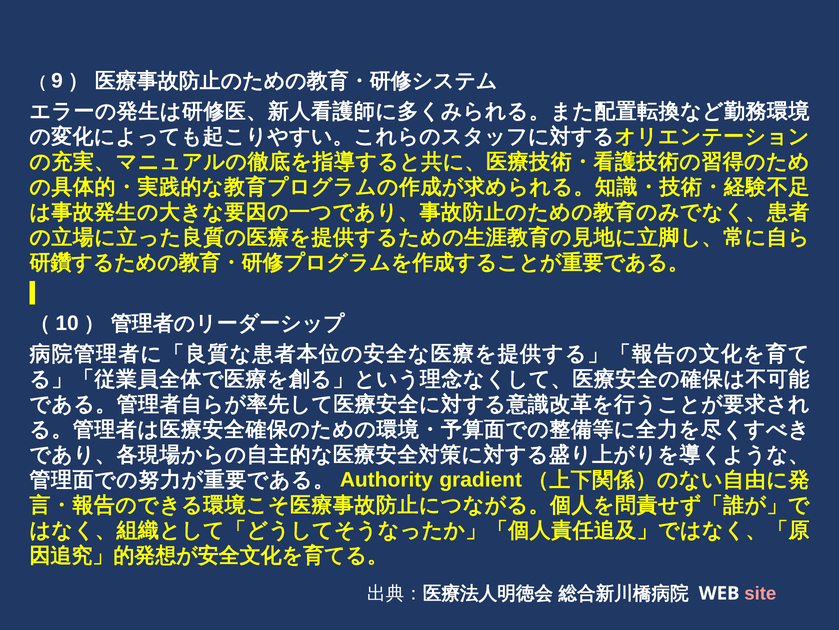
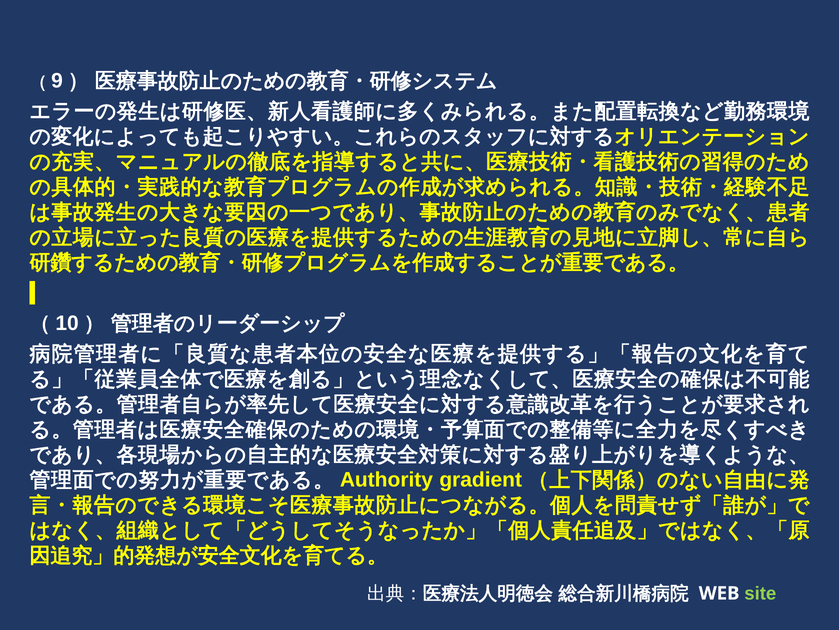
site colour: pink -> light green
